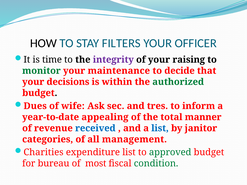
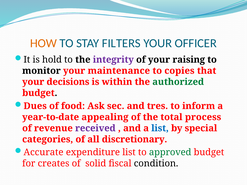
HOW colour: black -> orange
time: time -> hold
monitor colour: green -> black
decide: decide -> copies
wife: wife -> food
manner: manner -> process
received colour: blue -> purple
janitor: janitor -> special
management: management -> discretionary
Charities: Charities -> Accurate
bureau: bureau -> creates
most: most -> solid
condition colour: green -> black
